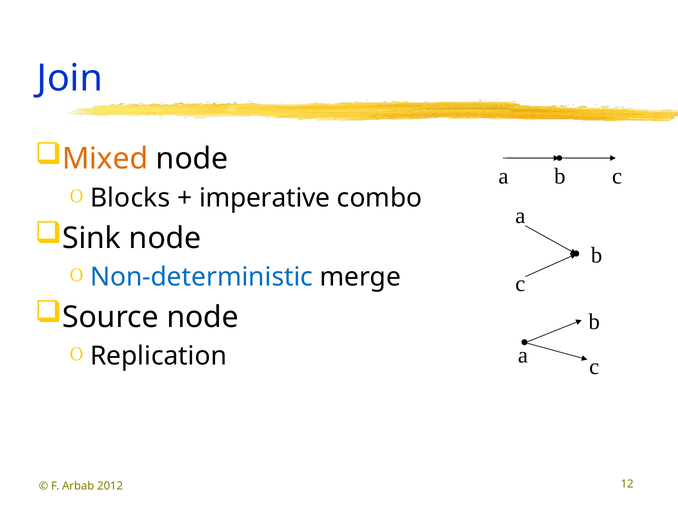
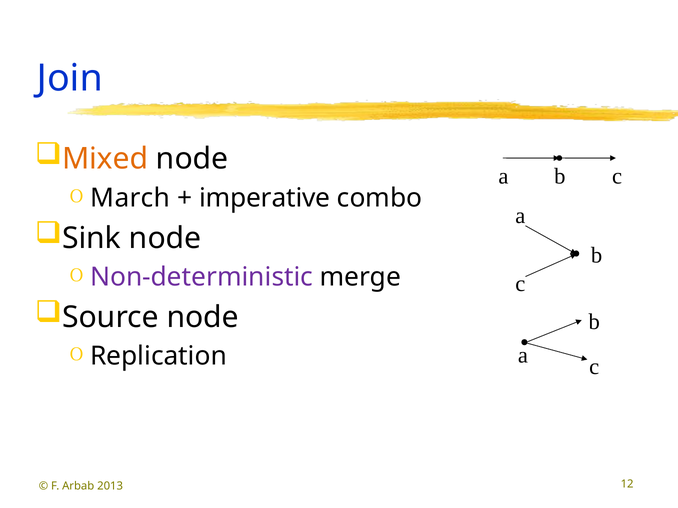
Blocks: Blocks -> March
Non-deterministic colour: blue -> purple
2012: 2012 -> 2013
